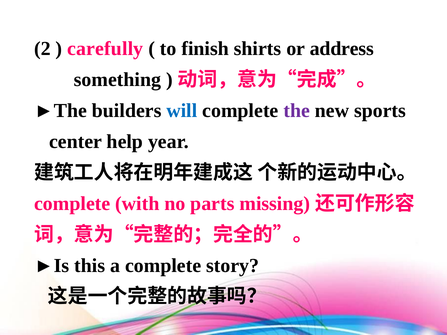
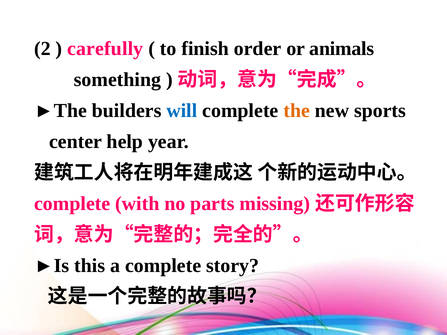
shirts: shirts -> order
address: address -> animals
the colour: purple -> orange
